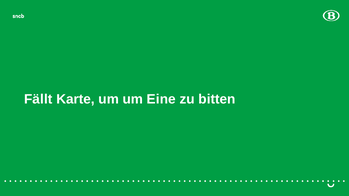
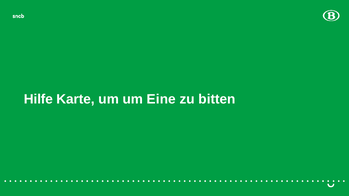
Fällt: Fällt -> Hilfe
